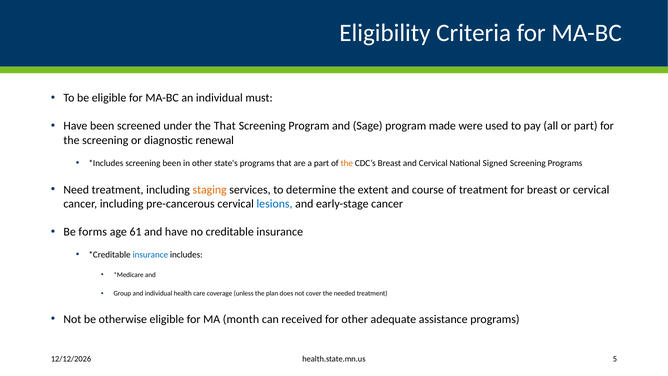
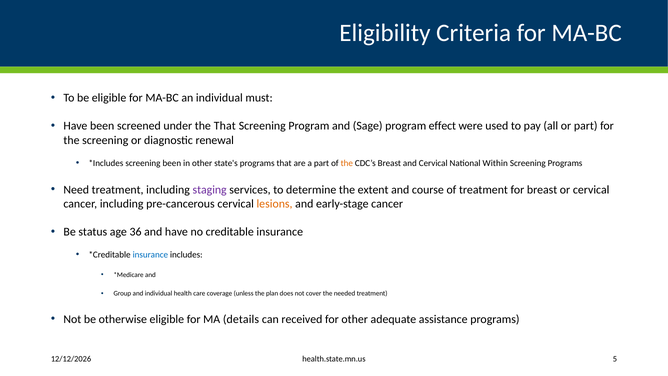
made: made -> effect
Signed: Signed -> Within
staging colour: orange -> purple
lesions colour: blue -> orange
forms: forms -> status
61: 61 -> 36
month: month -> details
